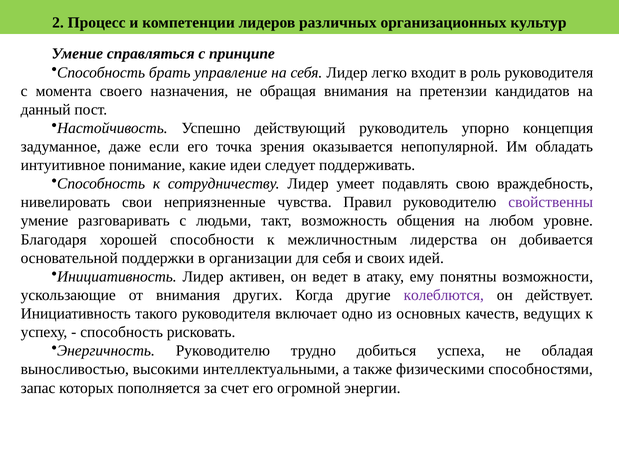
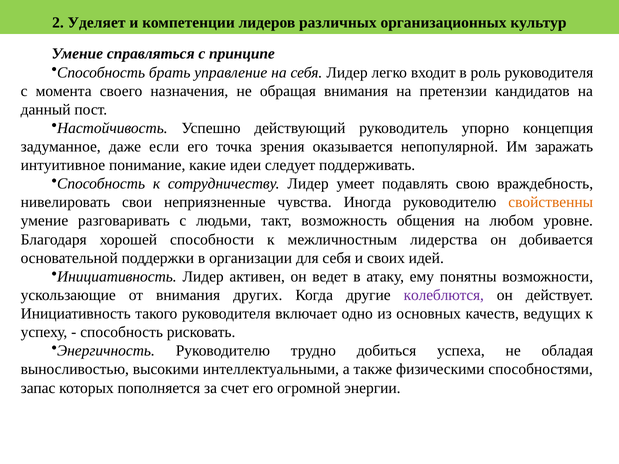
Процесс: Процесс -> Уделяет
обладать: обладать -> заражать
Правил: Правил -> Иногда
свойственны colour: purple -> orange
